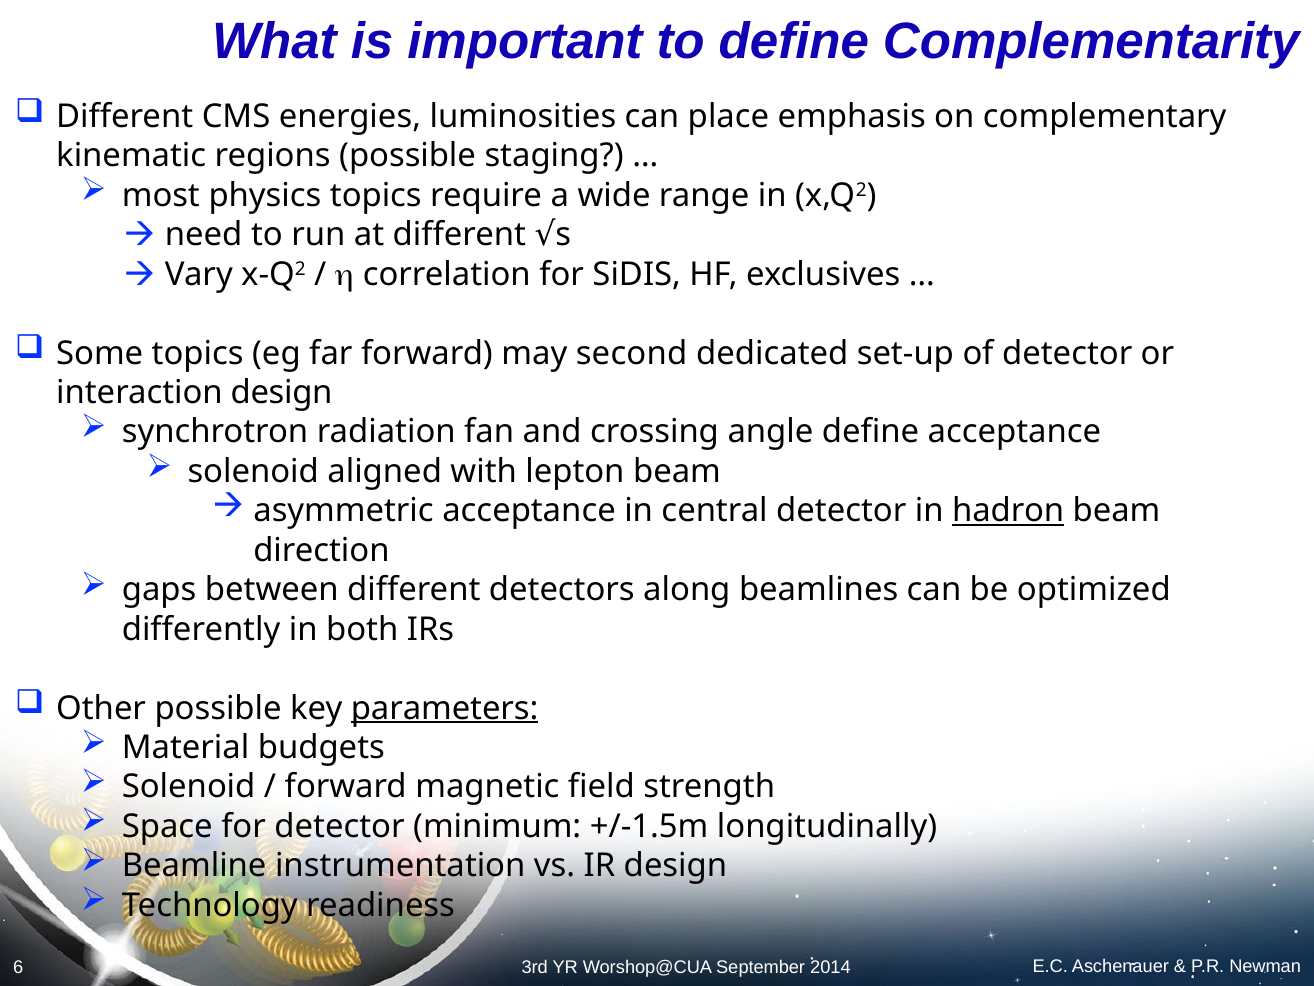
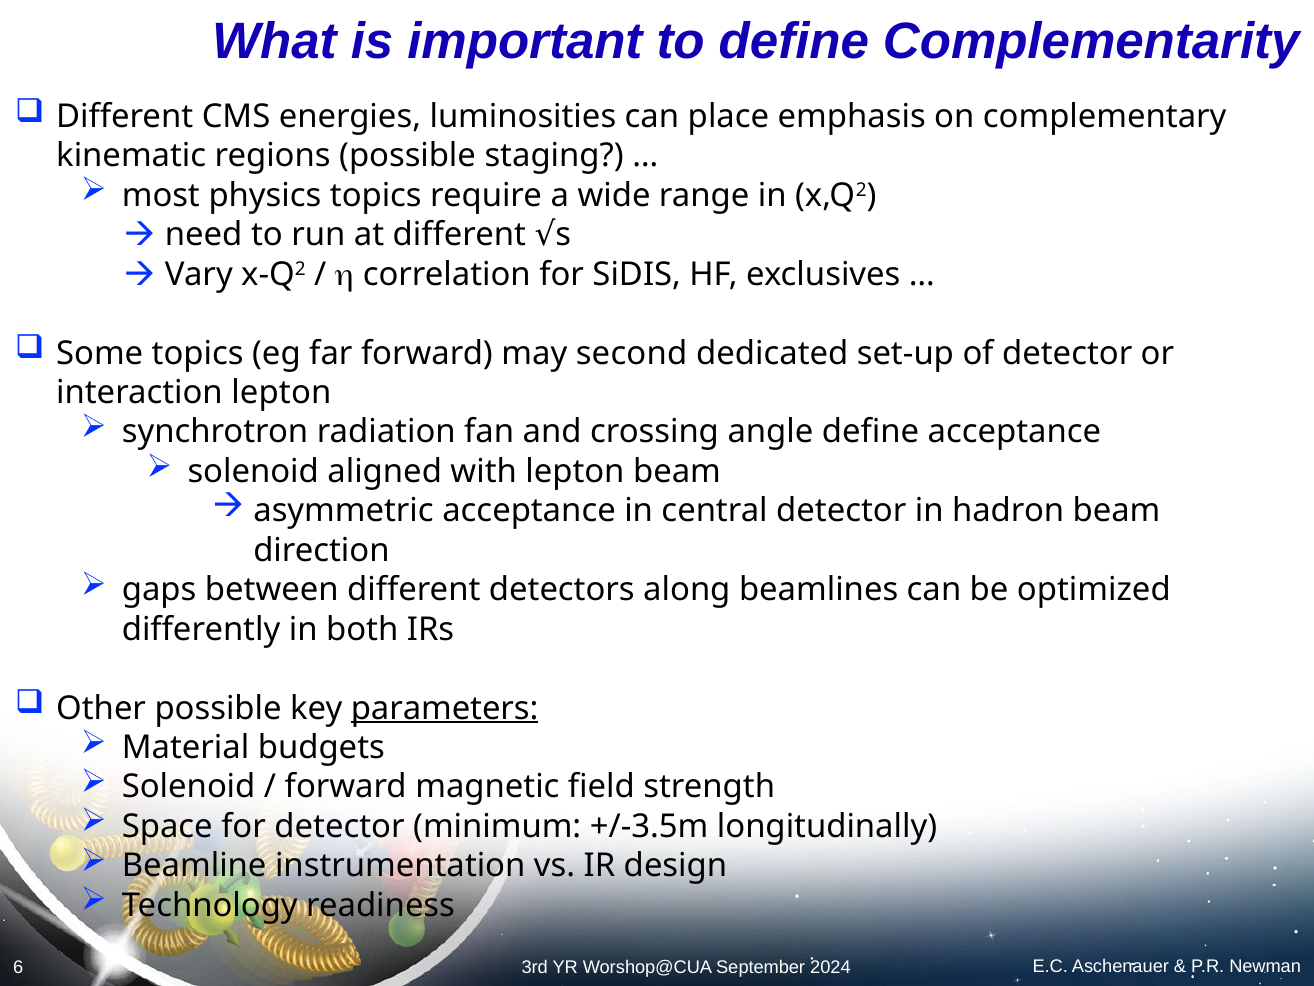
interaction design: design -> lepton
hadron underline: present -> none
+/-1.5m: +/-1.5m -> +/-3.5m
2014: 2014 -> 2024
